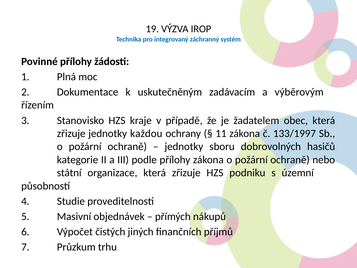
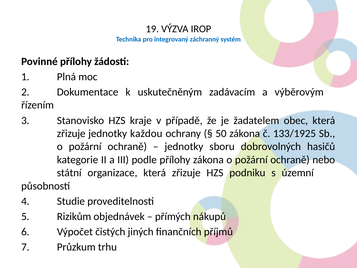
11: 11 -> 50
133/1997: 133/1997 -> 133/1925
Masivní: Masivní -> Rizikům
